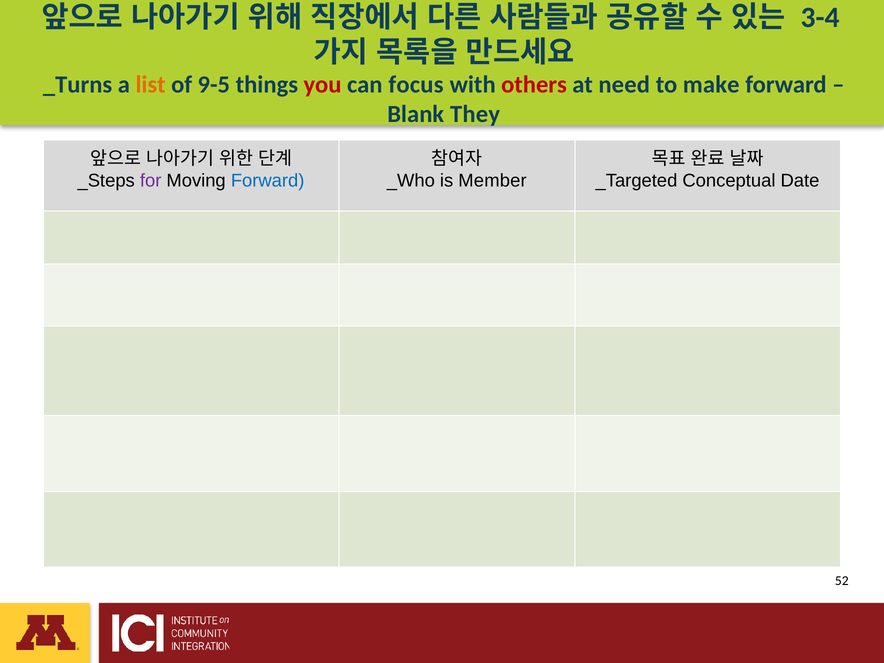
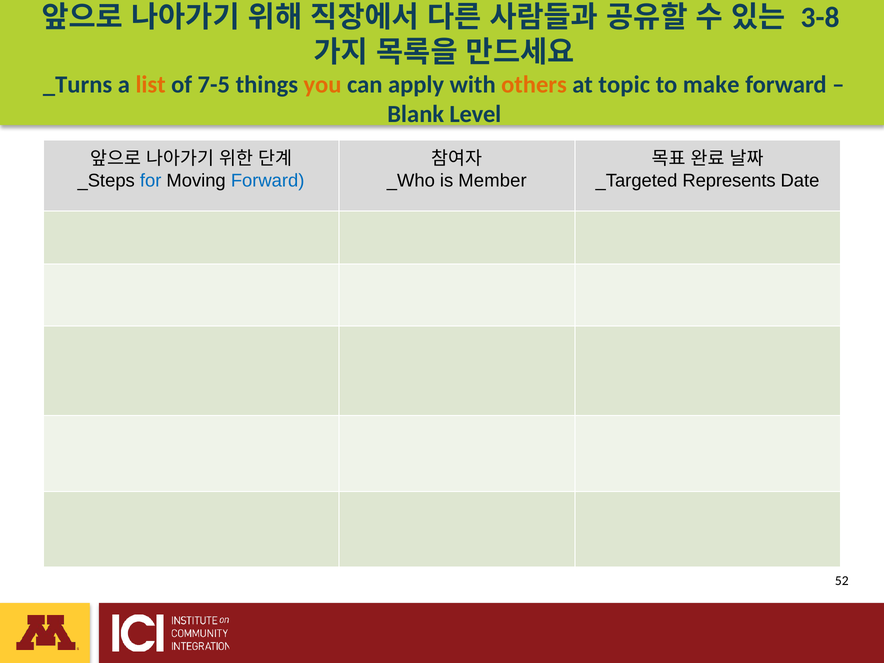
3-4: 3-4 -> 3-8
9-5: 9-5 -> 7-5
you colour: red -> orange
focus: focus -> apply
others colour: red -> orange
need: need -> topic
They: They -> Level
for colour: purple -> blue
Conceptual: Conceptual -> Represents
